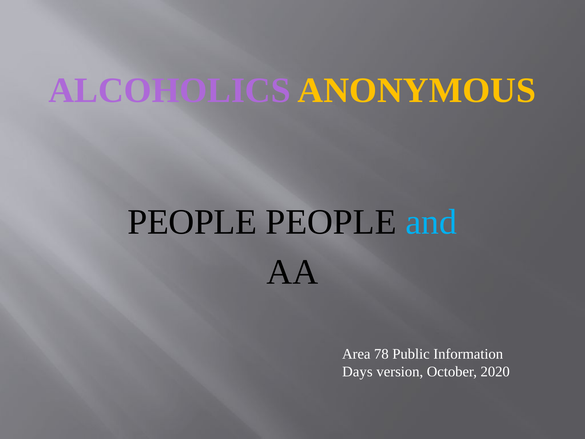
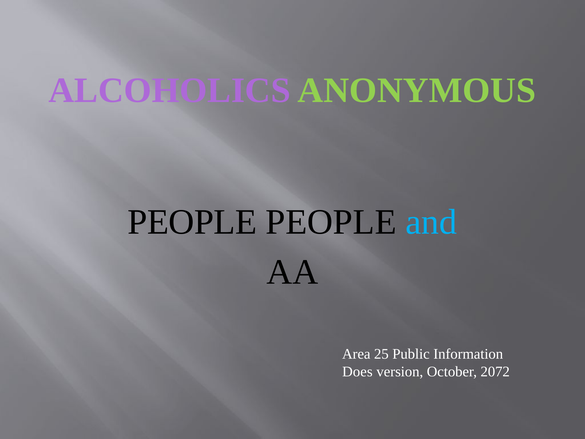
ANONYMOUS colour: yellow -> light green
78: 78 -> 25
Days: Days -> Does
2020: 2020 -> 2072
